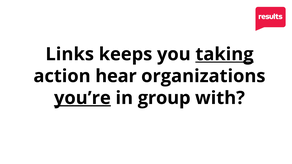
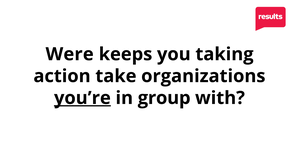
Links: Links -> Were
taking underline: present -> none
hear: hear -> take
